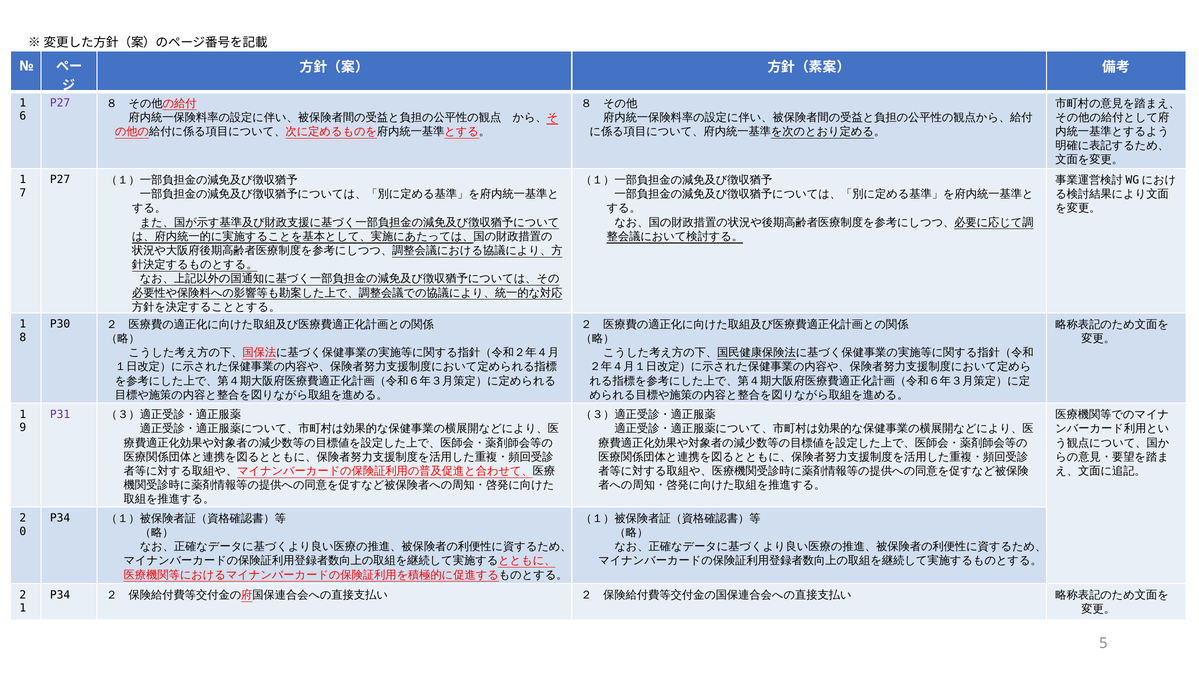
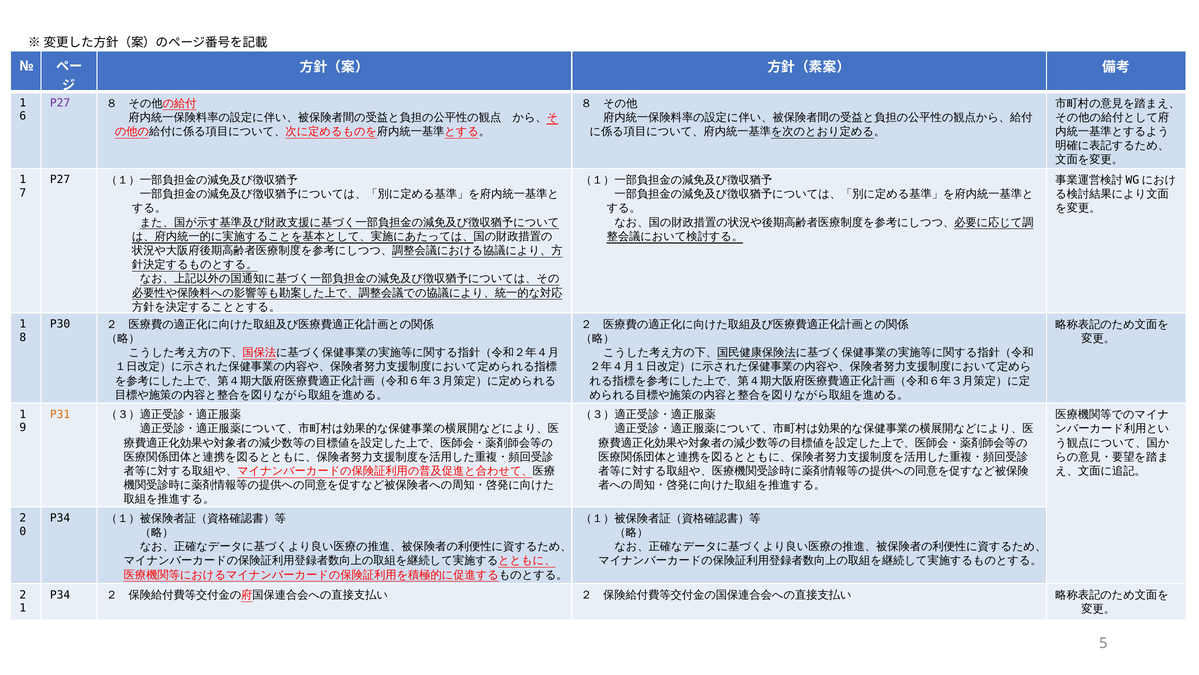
P31 colour: purple -> orange
